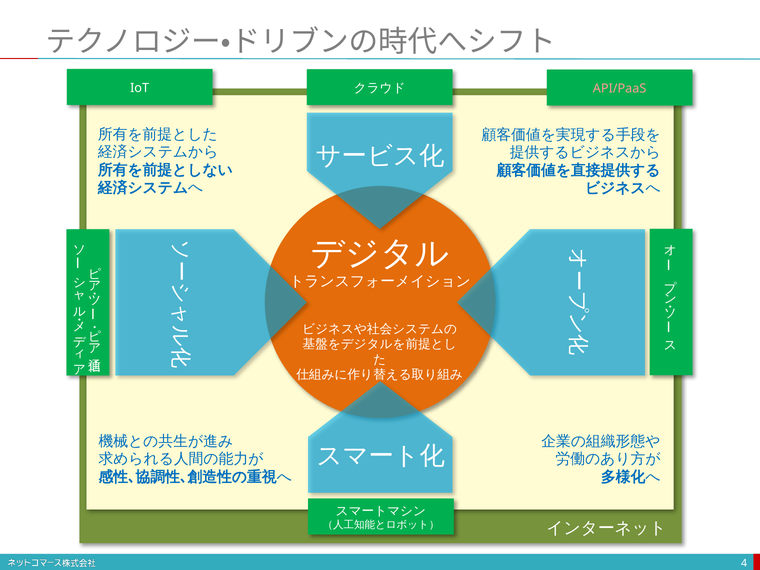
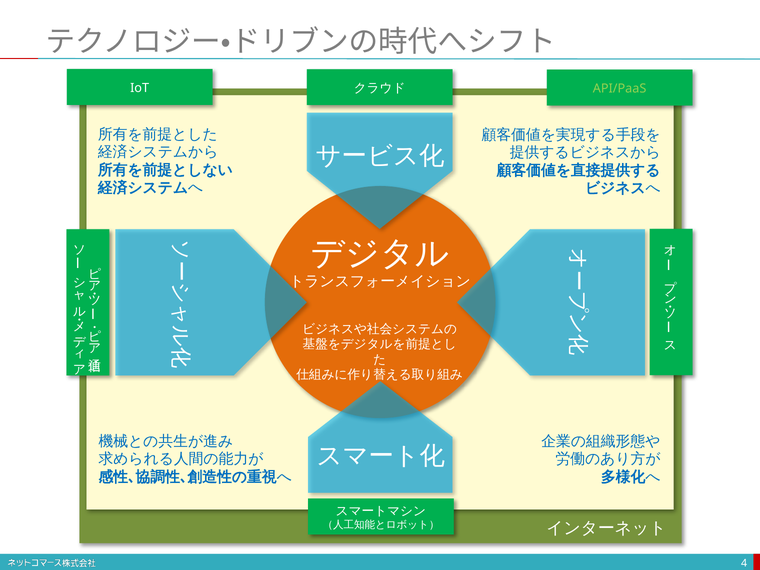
API/PaaS colour: pink -> light green
